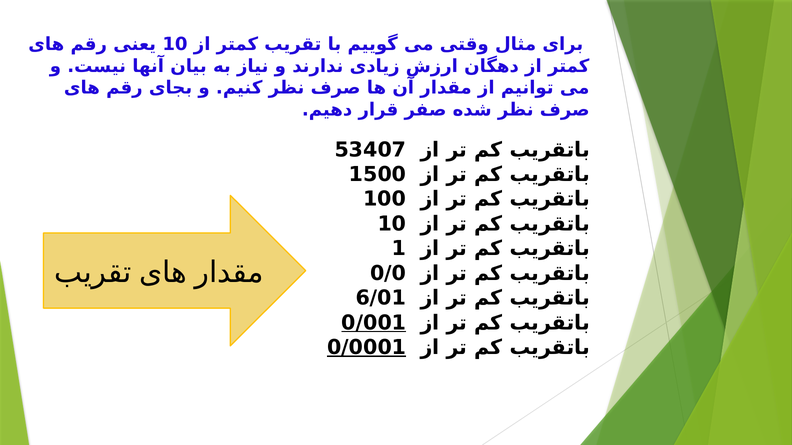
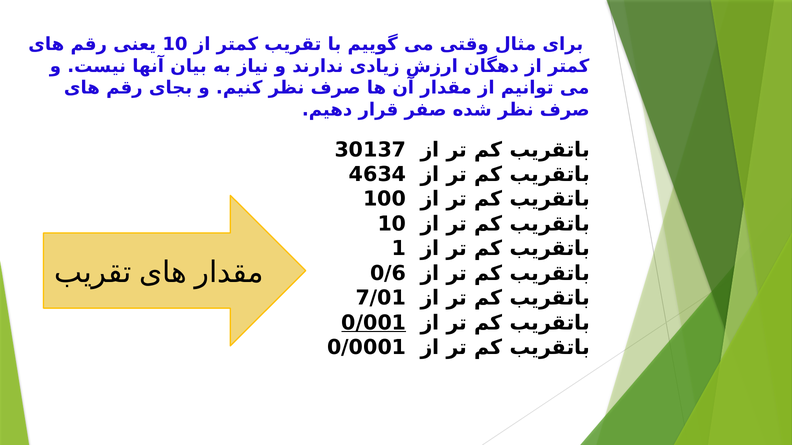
53407: 53407 -> 30137
1500: 1500 -> 4634
0/0: 0/0 -> 0/6
6/01: 6/01 -> 7/01
0/0001 underline: present -> none
